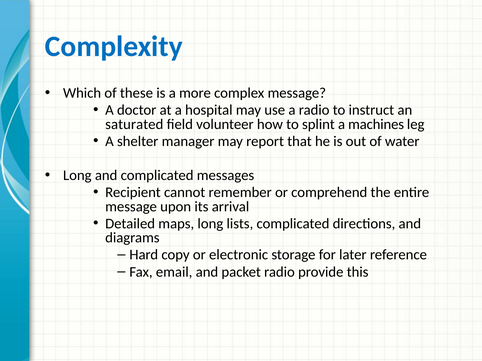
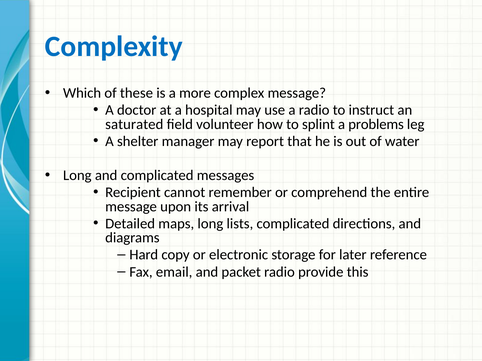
machines: machines -> problems
